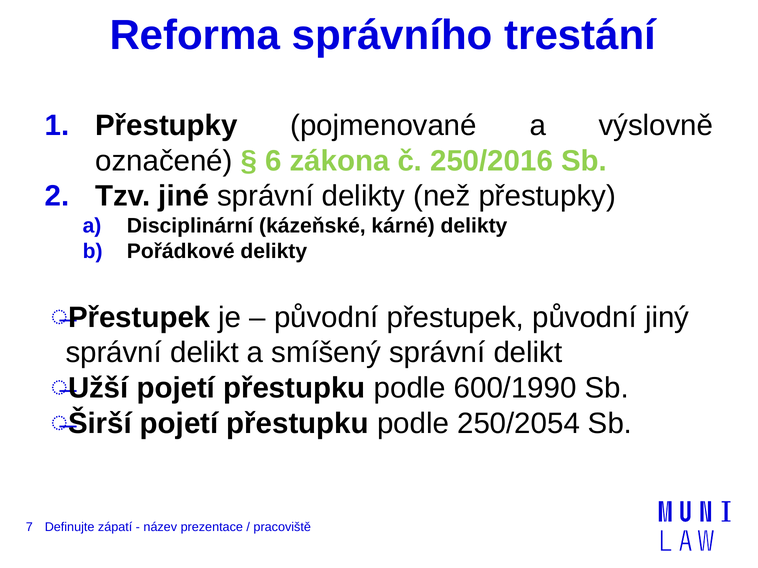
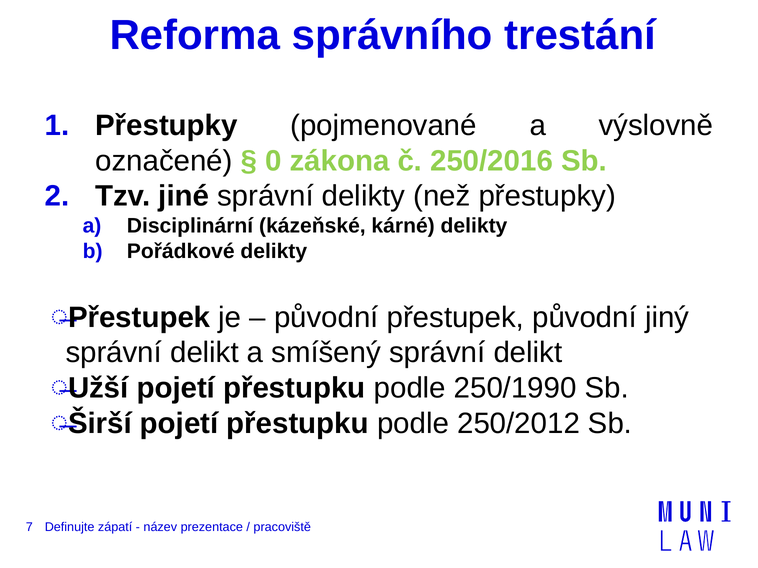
6: 6 -> 0
600/1990: 600/1990 -> 250/1990
250/2054: 250/2054 -> 250/2012
